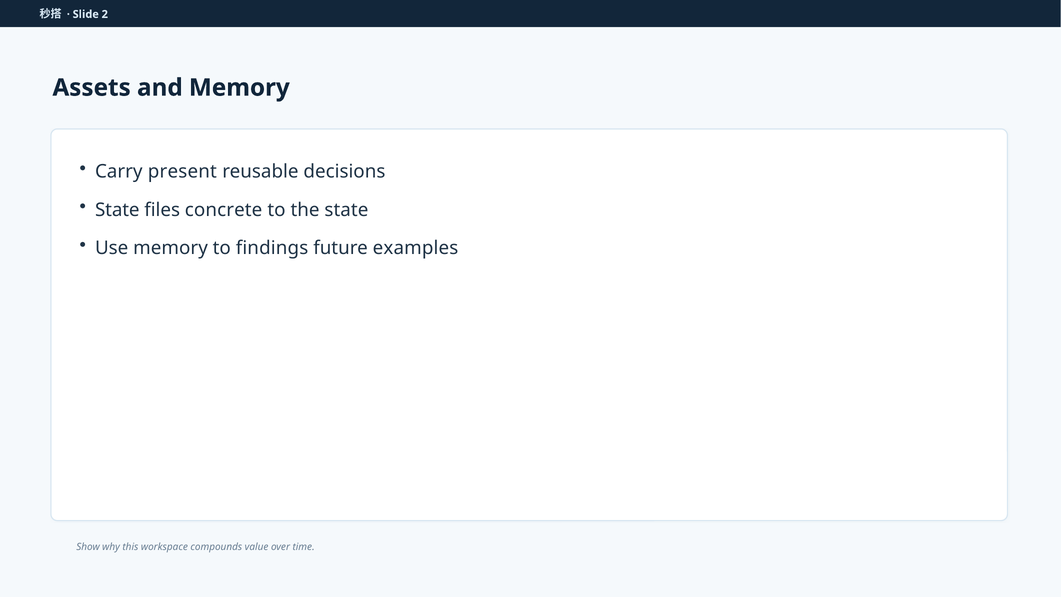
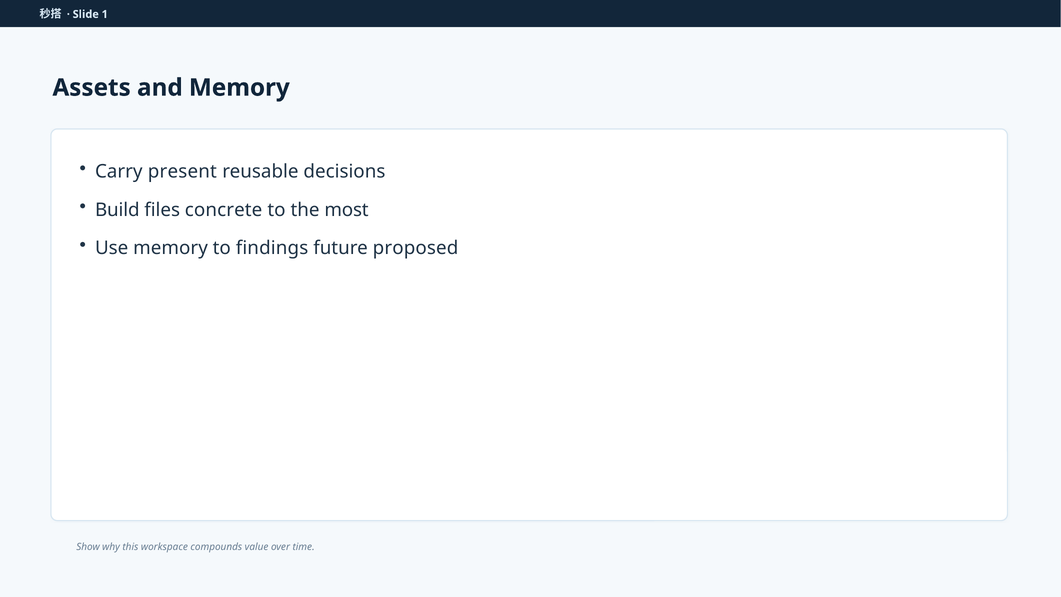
2: 2 -> 1
State at (117, 210): State -> Build
the state: state -> most
examples: examples -> proposed
